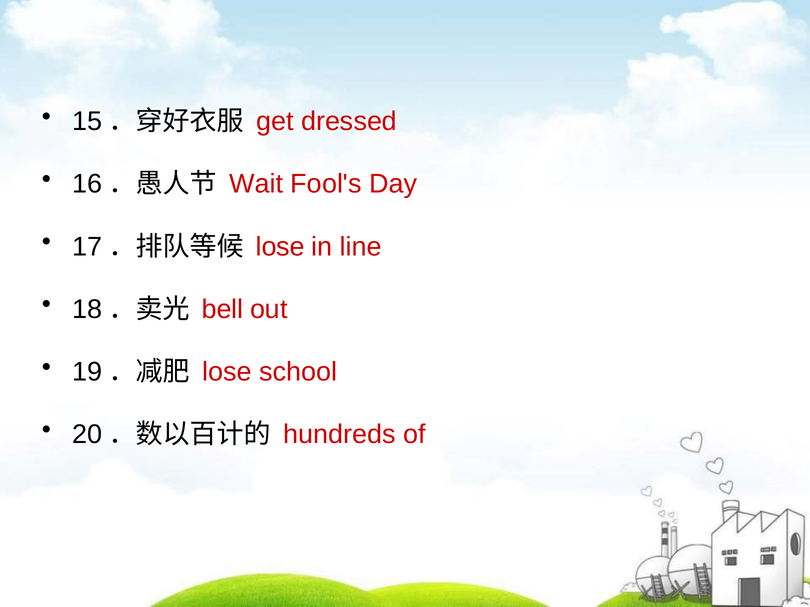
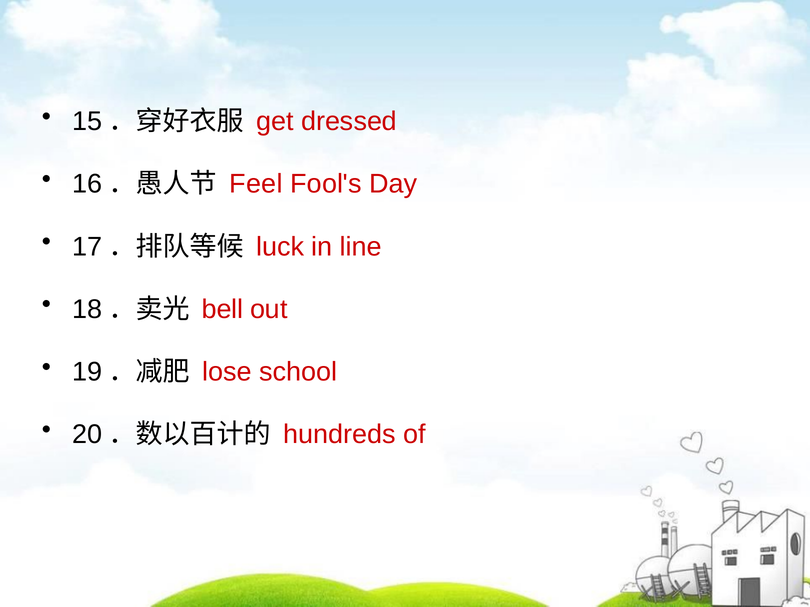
Wait: Wait -> Feel
lose at (280, 247): lose -> luck
